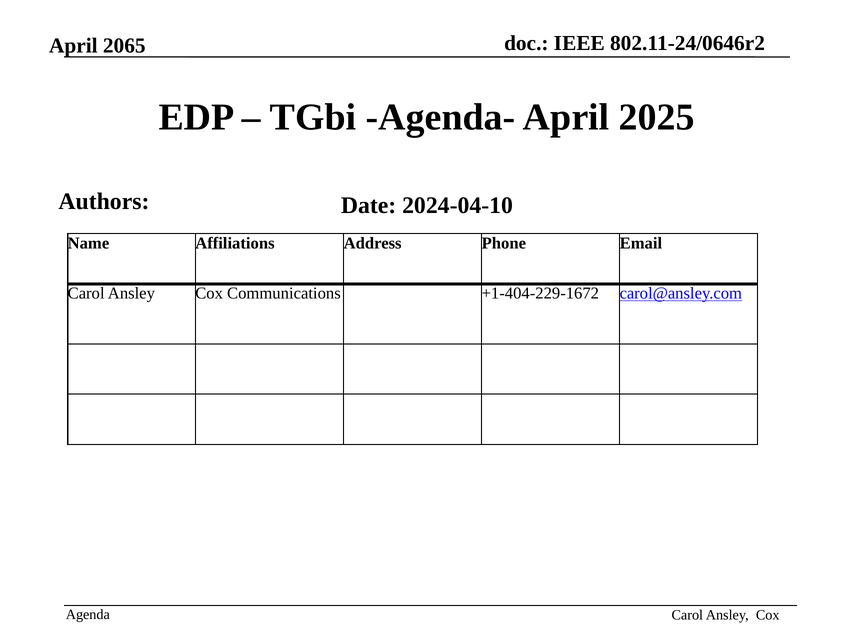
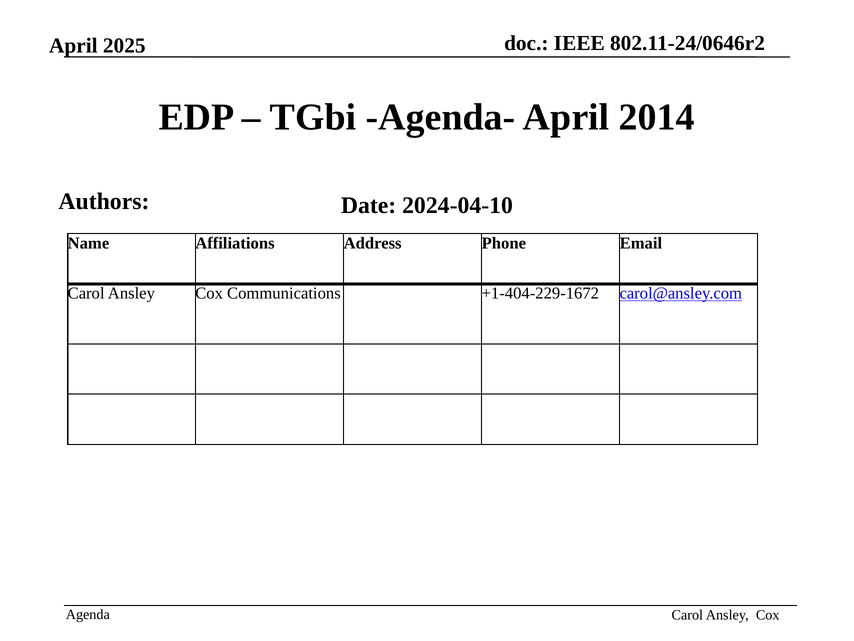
2065: 2065 -> 2025
2025: 2025 -> 2014
